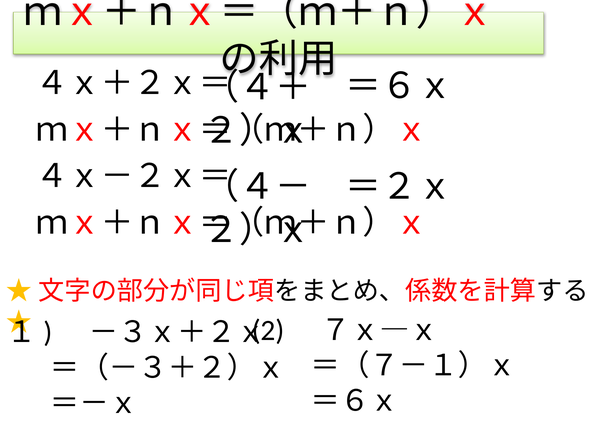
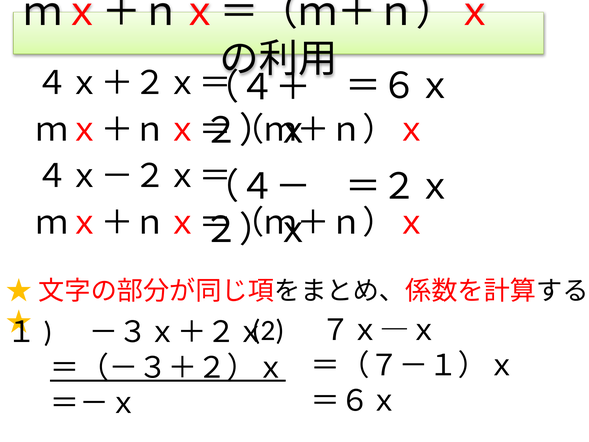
＝（－３＋２）ｘ underline: none -> present
